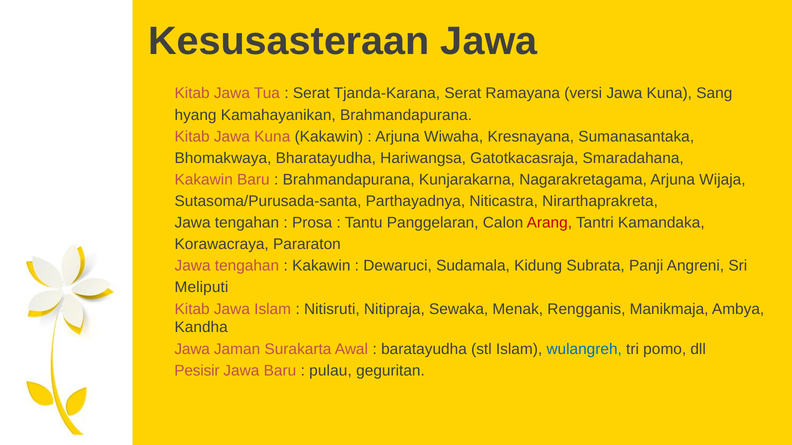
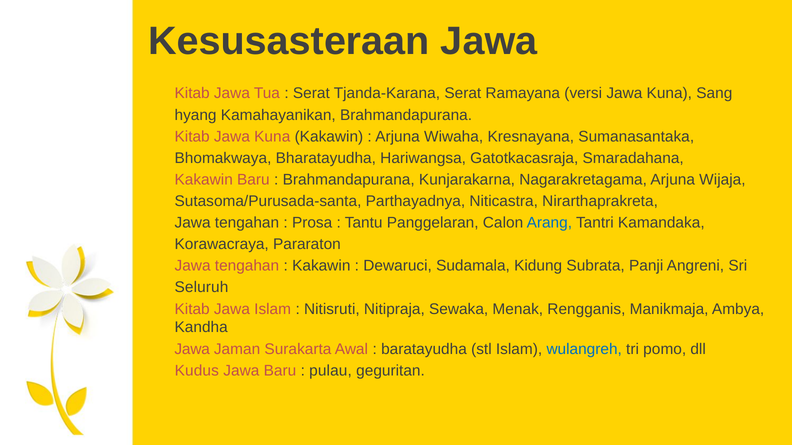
Arang colour: red -> blue
Meliputi: Meliputi -> Seluruh
Pesisir: Pesisir -> Kudus
